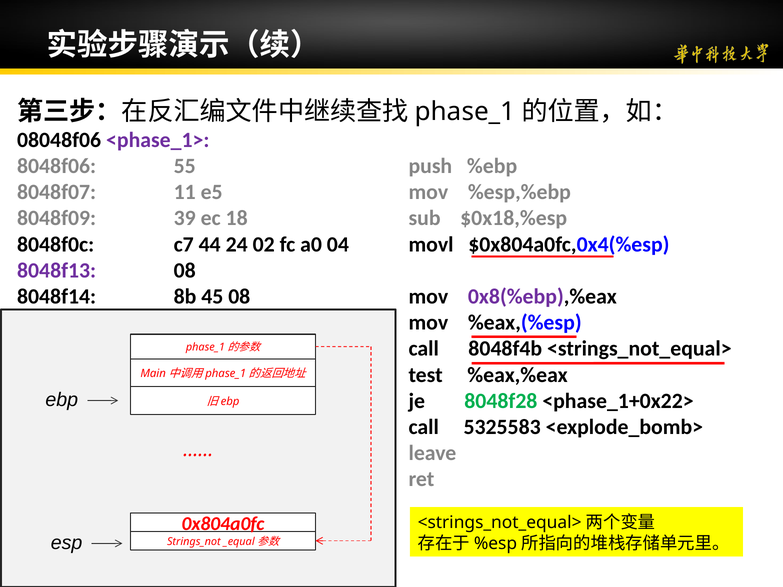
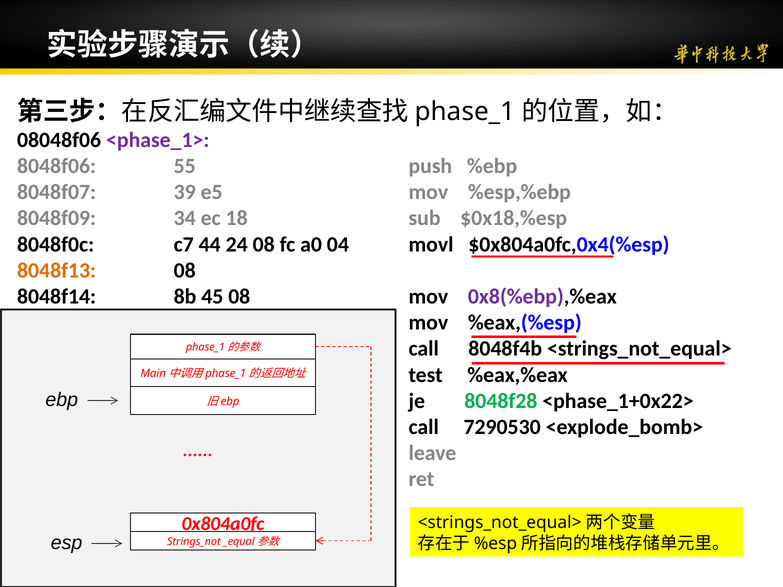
11: 11 -> 39
39: 39 -> 34
24 02: 02 -> 08
8048f13 colour: purple -> orange
5325583: 5325583 -> 7290530
